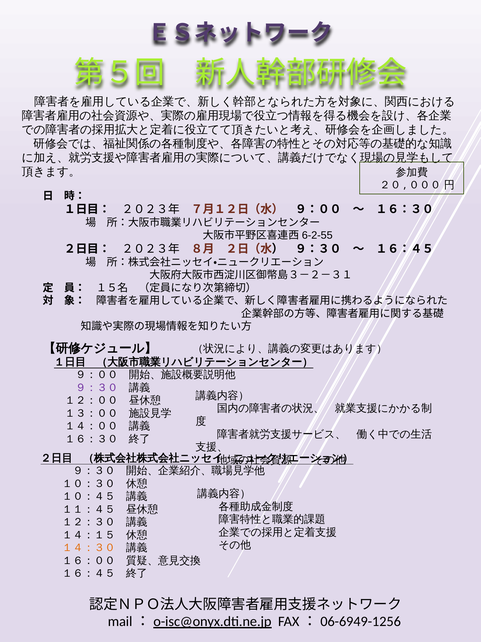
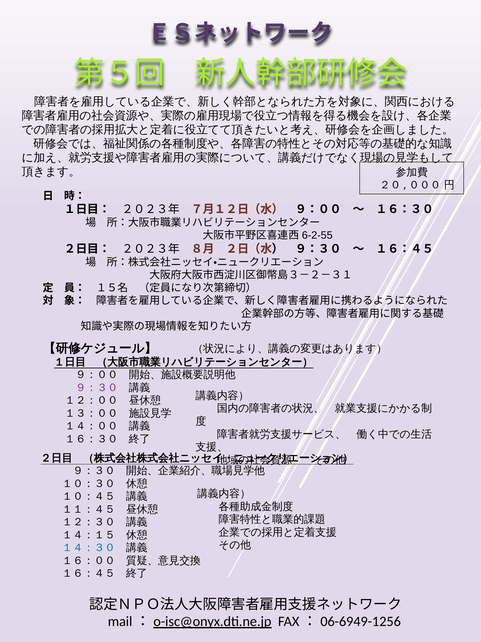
１４：３０ colour: orange -> blue
